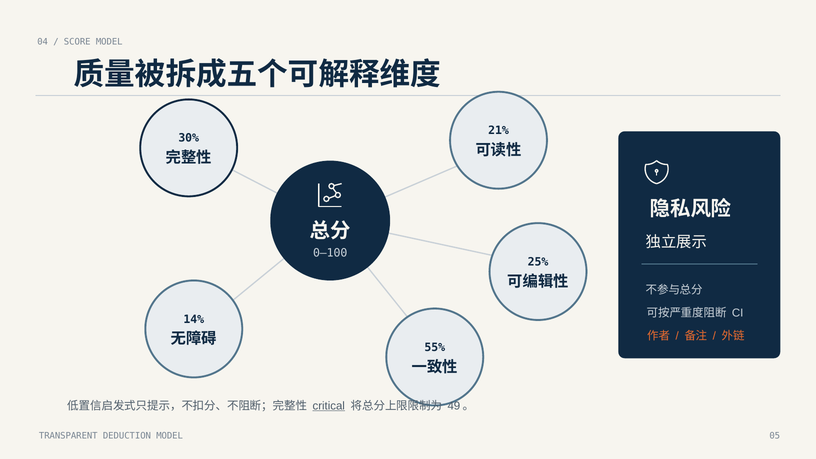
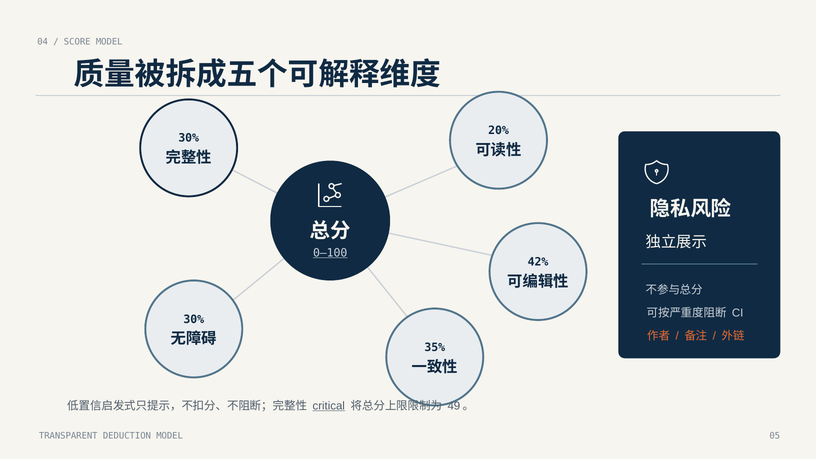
21%: 21% -> 20%
0—100 underline: none -> present
25%: 25% -> 42%
14% at (194, 319): 14% -> 30%
55%: 55% -> 35%
